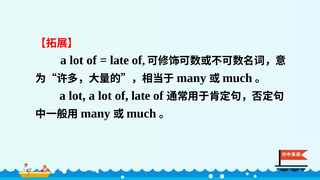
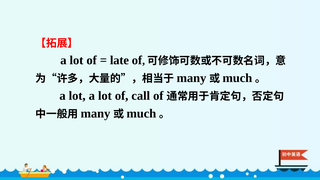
of late: late -> call
